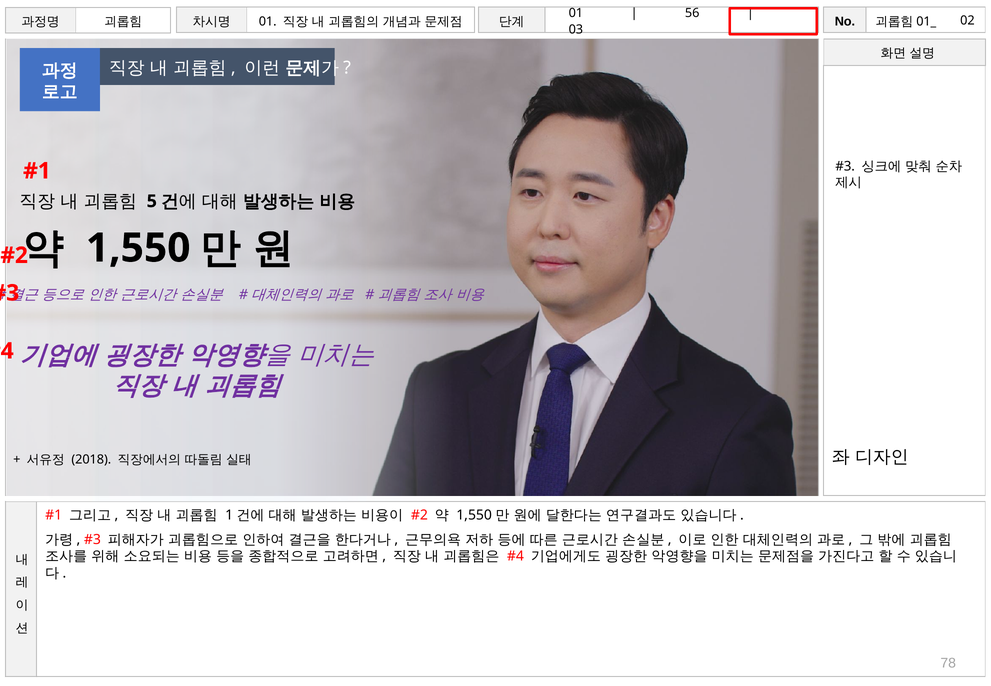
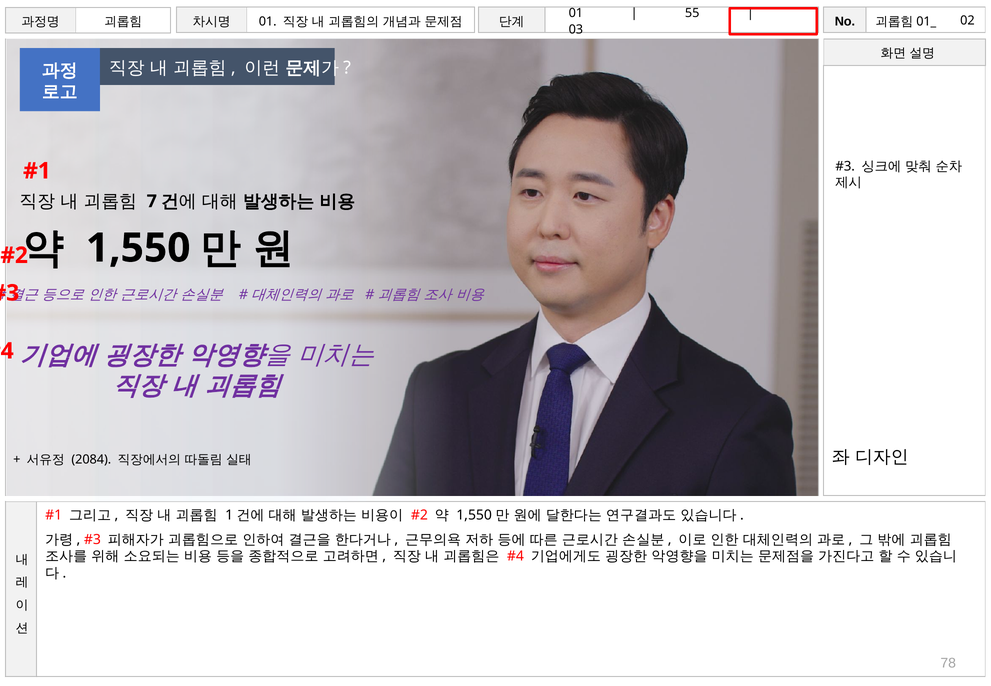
56: 56 -> 55
5: 5 -> 7
2018: 2018 -> 2084
